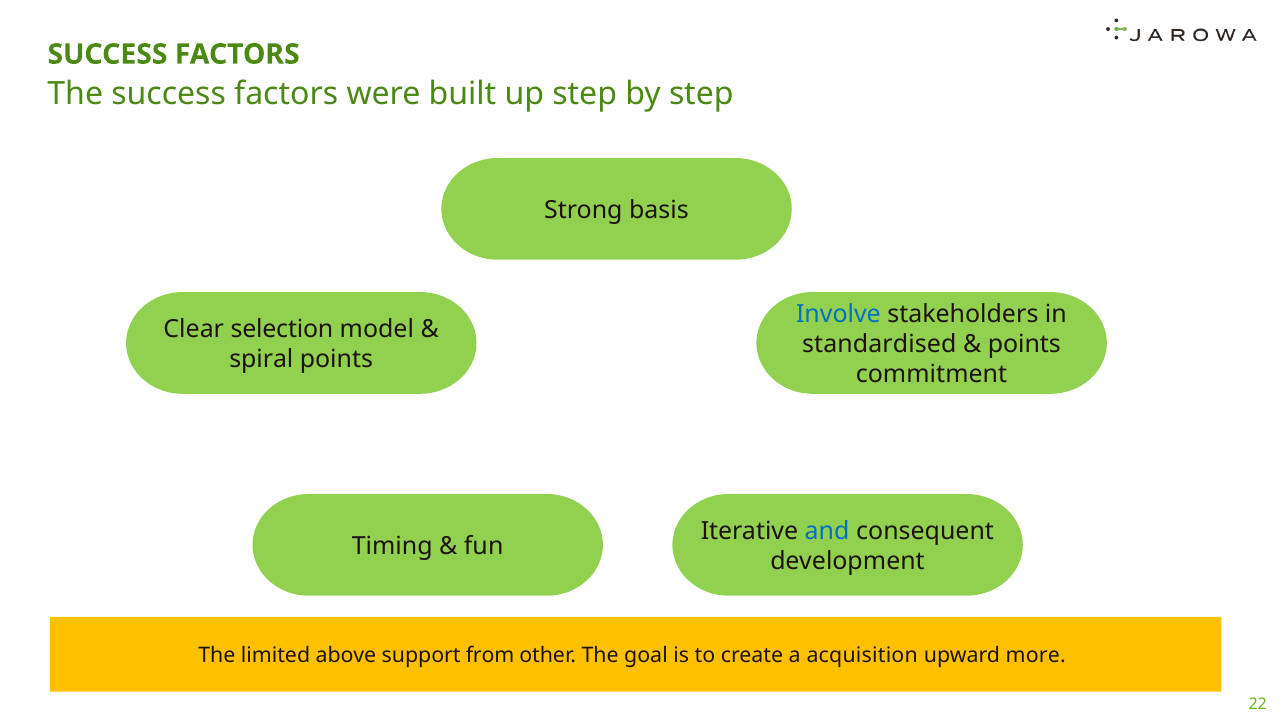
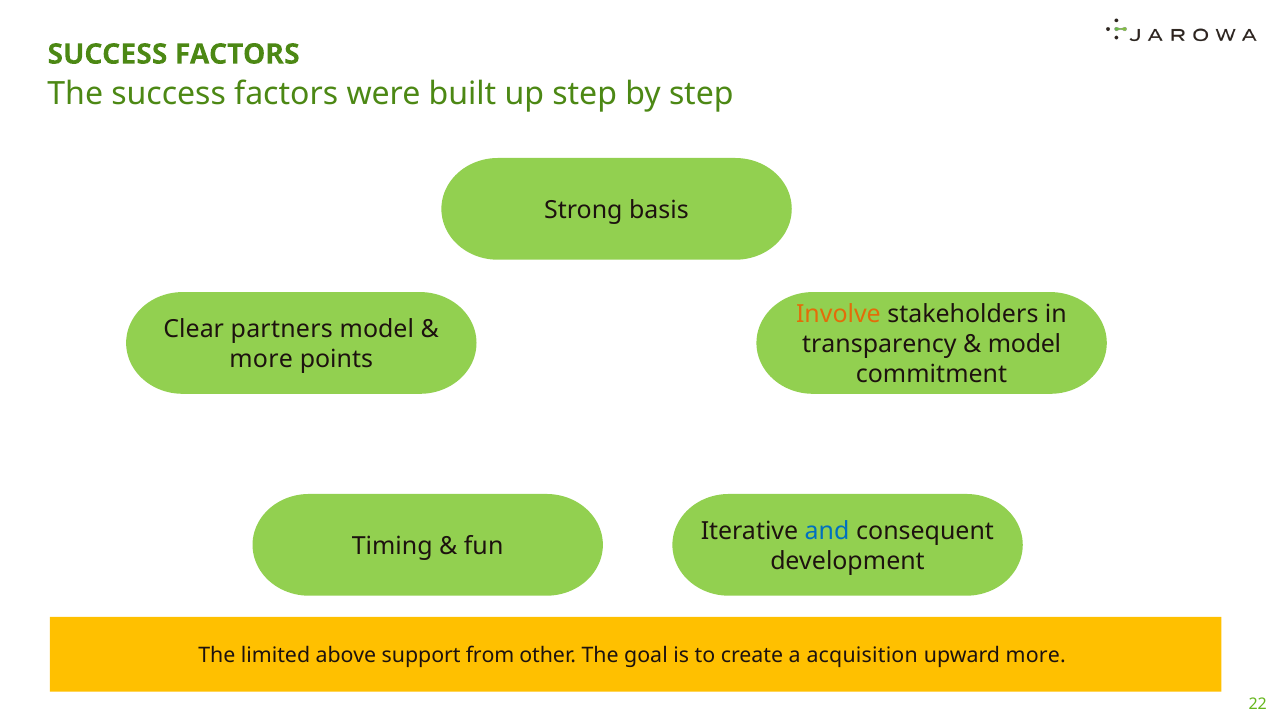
Involve colour: blue -> orange
selection: selection -> partners
standardised: standardised -> transparency
points at (1024, 345): points -> model
spiral at (261, 360): spiral -> more
